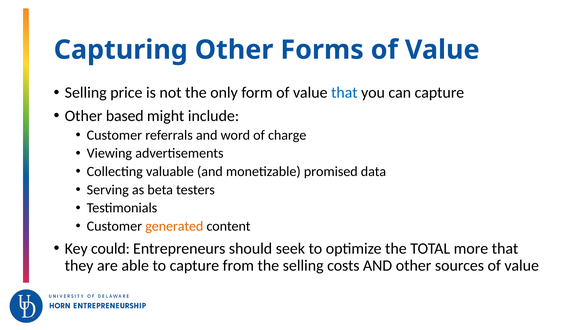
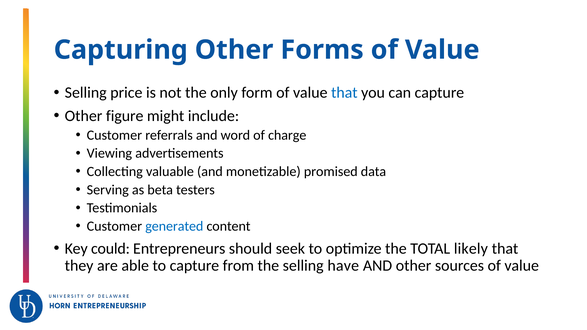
based: based -> figure
generated colour: orange -> blue
more: more -> likely
costs: costs -> have
